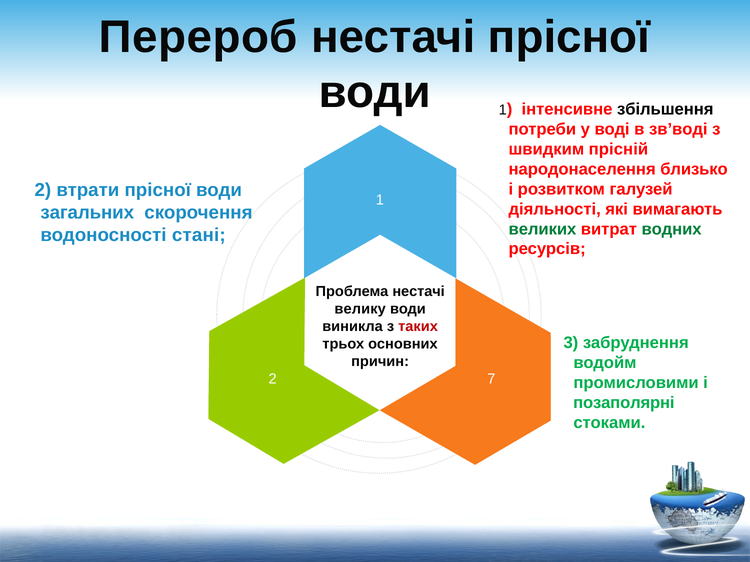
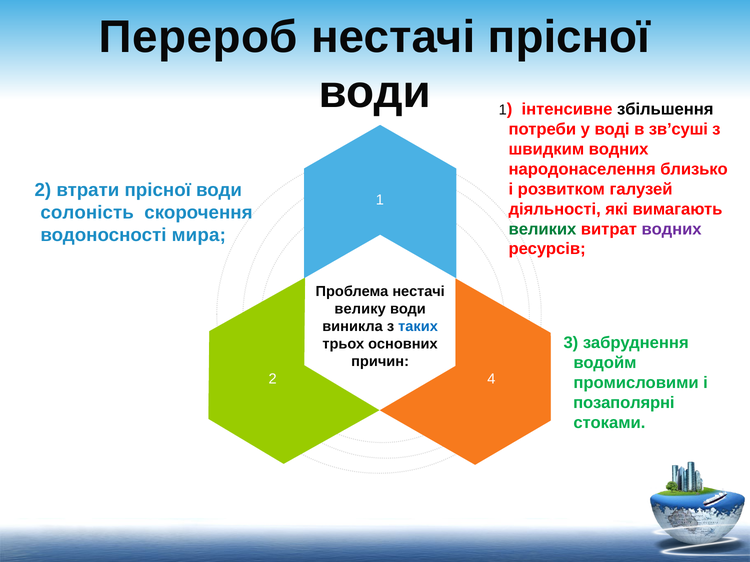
зв’воді: зв’воді -> зв’суші
швидким прісній: прісній -> водних
загальних: загальних -> солоність
водних at (672, 229) colour: green -> purple
стані: стані -> мира
таких colour: red -> blue
7: 7 -> 4
